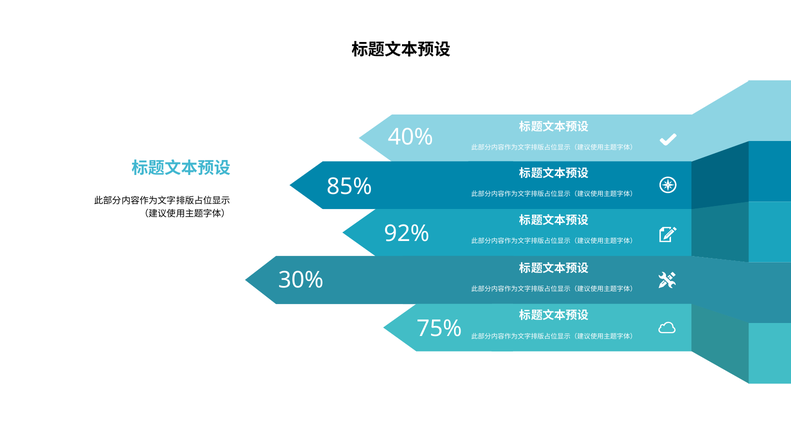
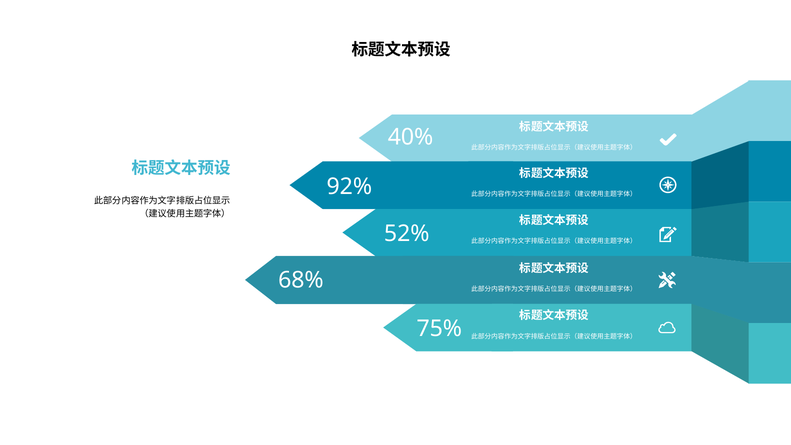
85%: 85% -> 92%
92%: 92% -> 52%
30%: 30% -> 68%
